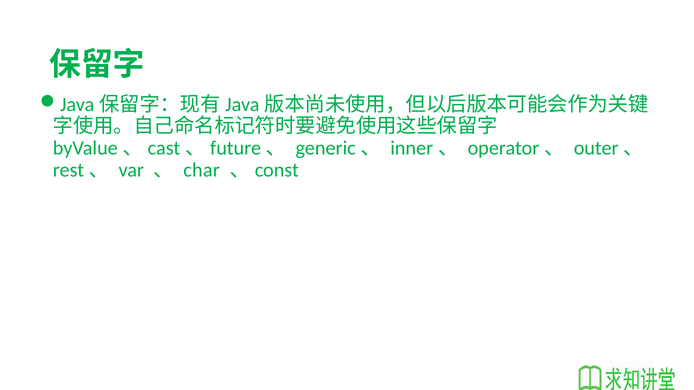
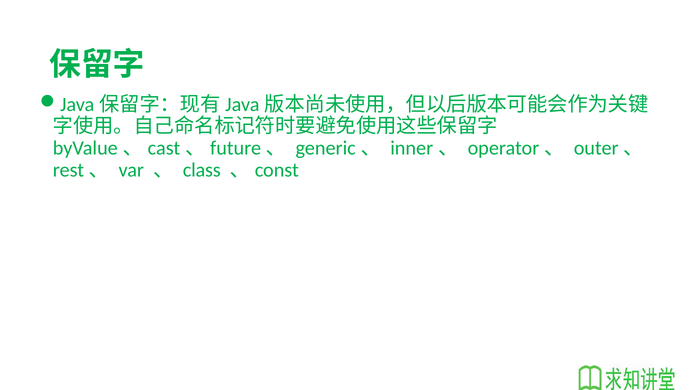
char: char -> class
